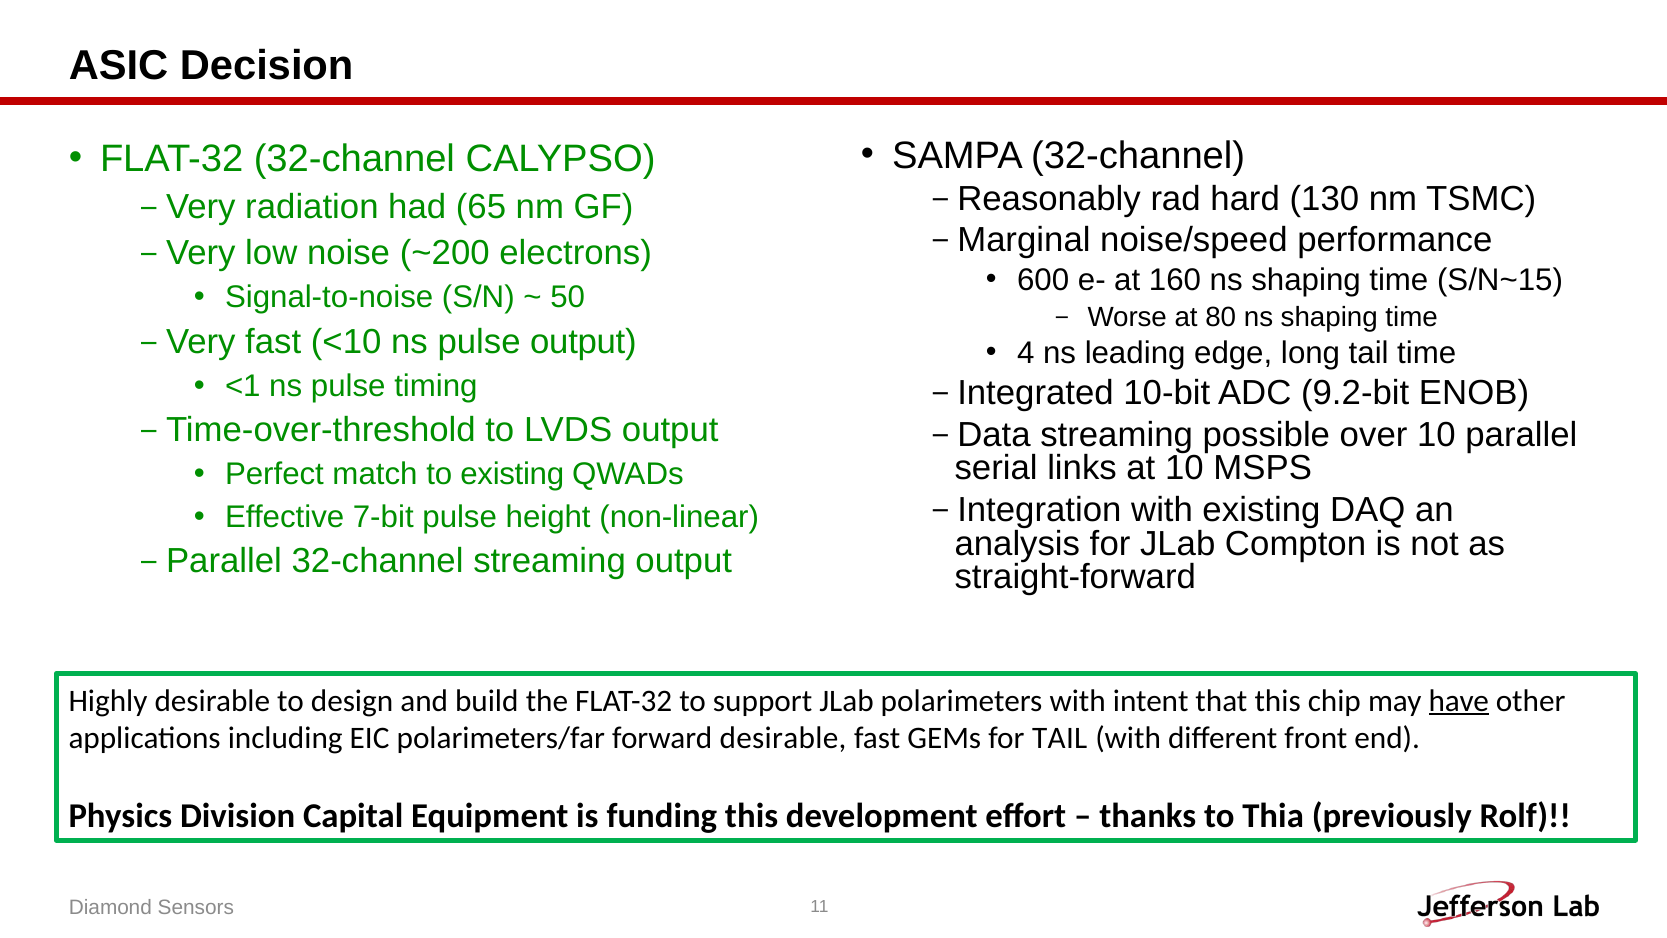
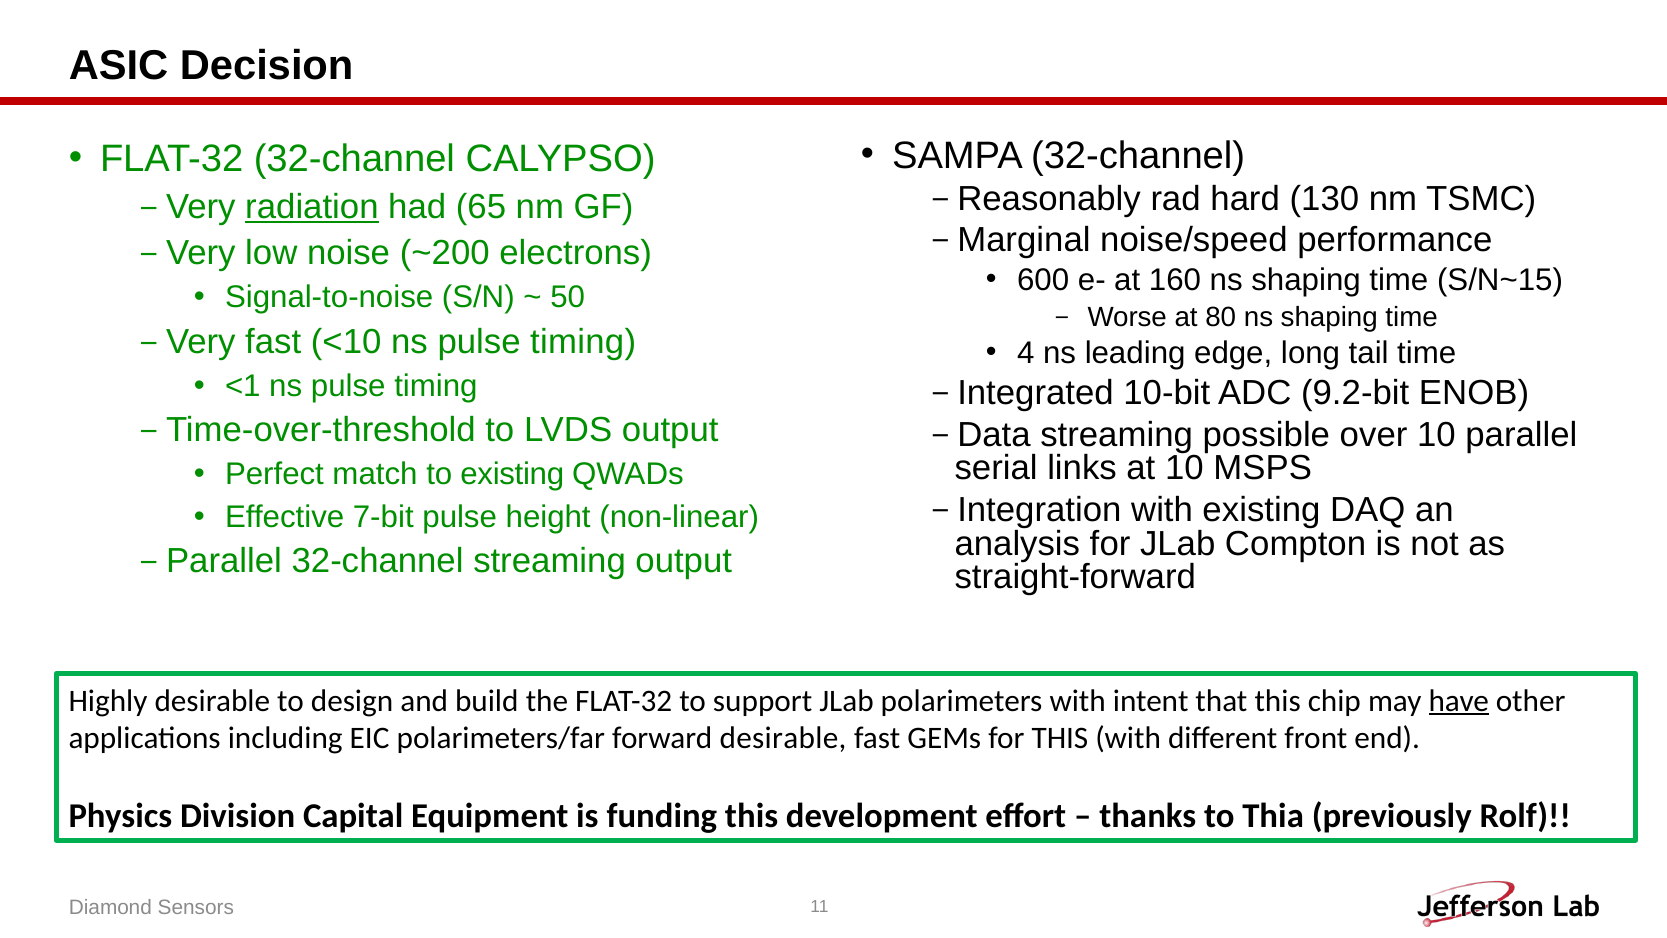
radiation underline: none -> present
<10 ns pulse output: output -> timing
for TAIL: TAIL -> THIS
